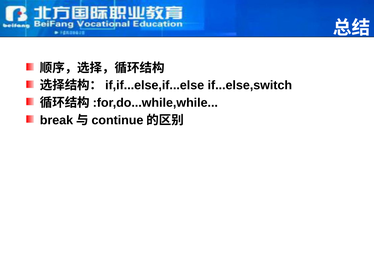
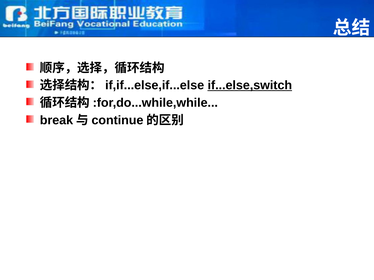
if...else,switch underline: none -> present
